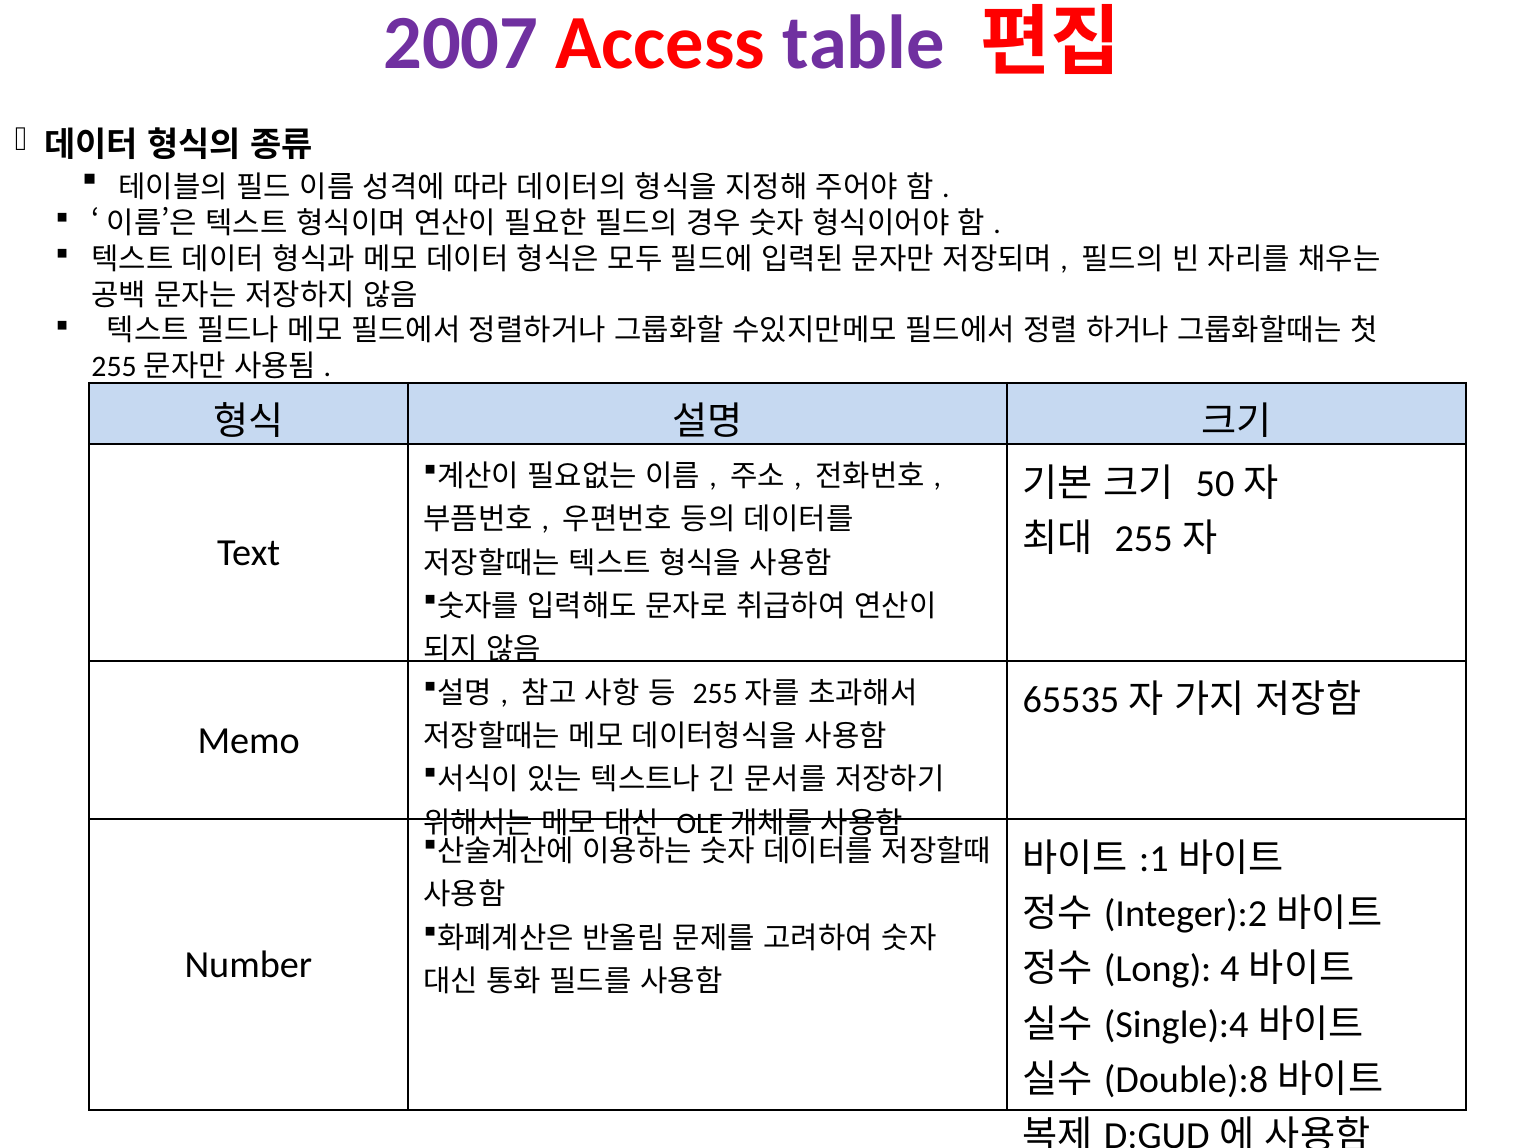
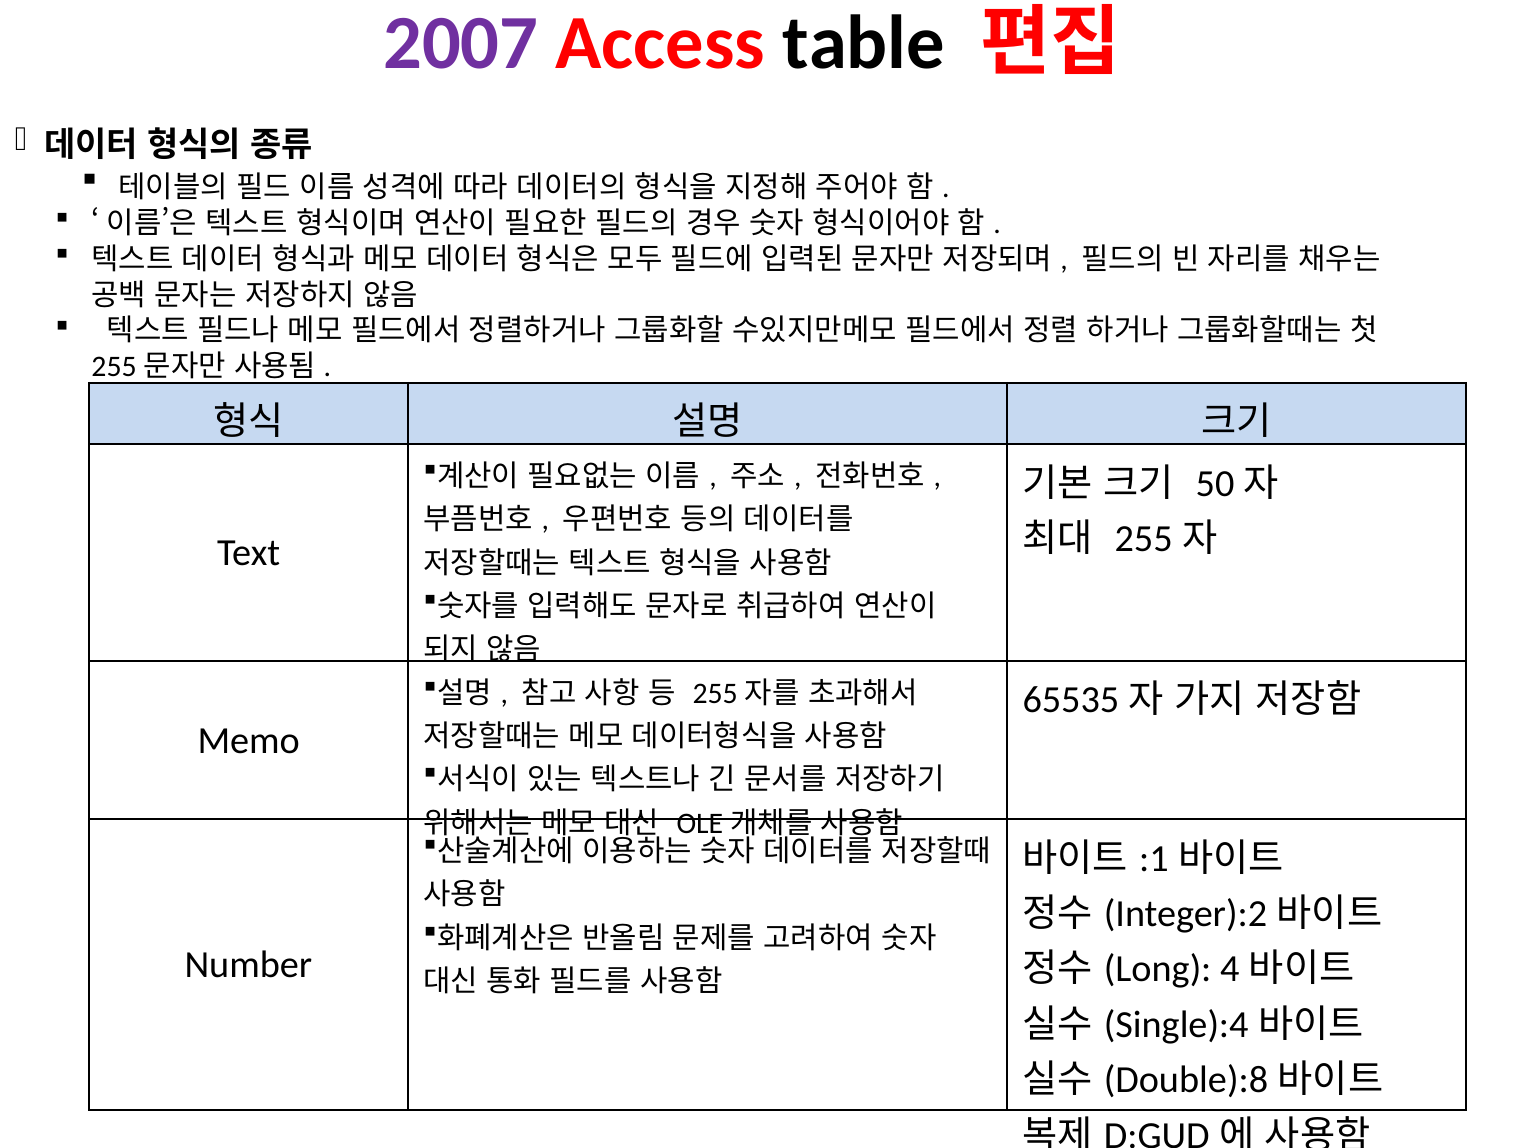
table colour: purple -> black
